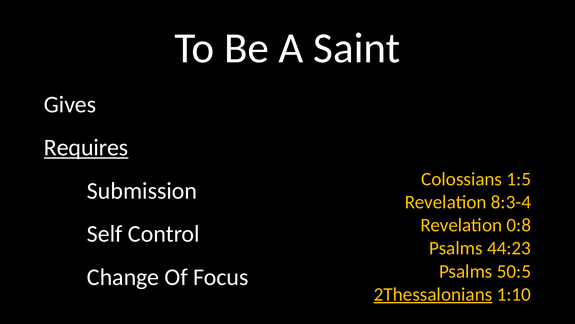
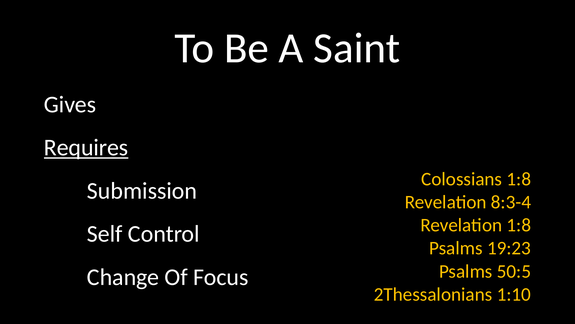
Colossians 1:5: 1:5 -> 1:8
Revelation 0:8: 0:8 -> 1:8
44:23: 44:23 -> 19:23
2Thessalonians underline: present -> none
